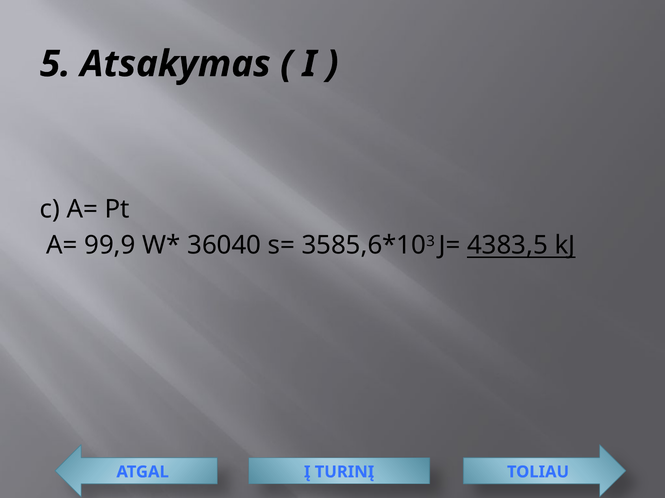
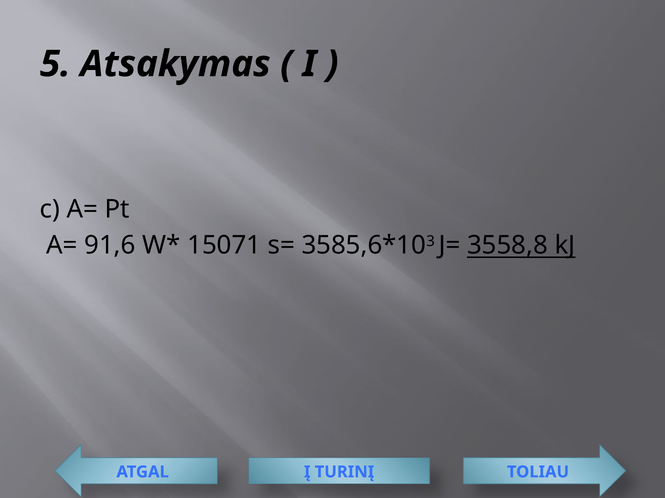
99,9: 99,9 -> 91,6
36040: 36040 -> 15071
4383,5: 4383,5 -> 3558,8
